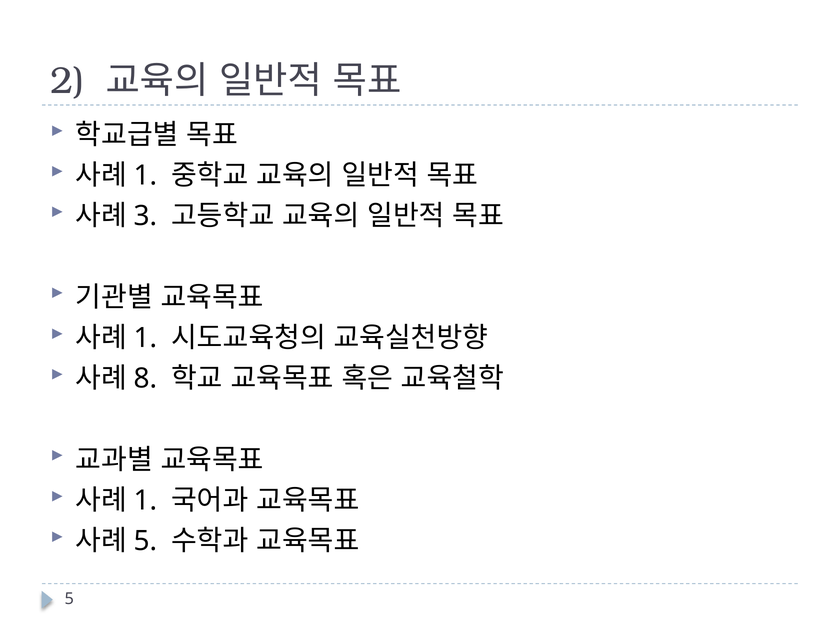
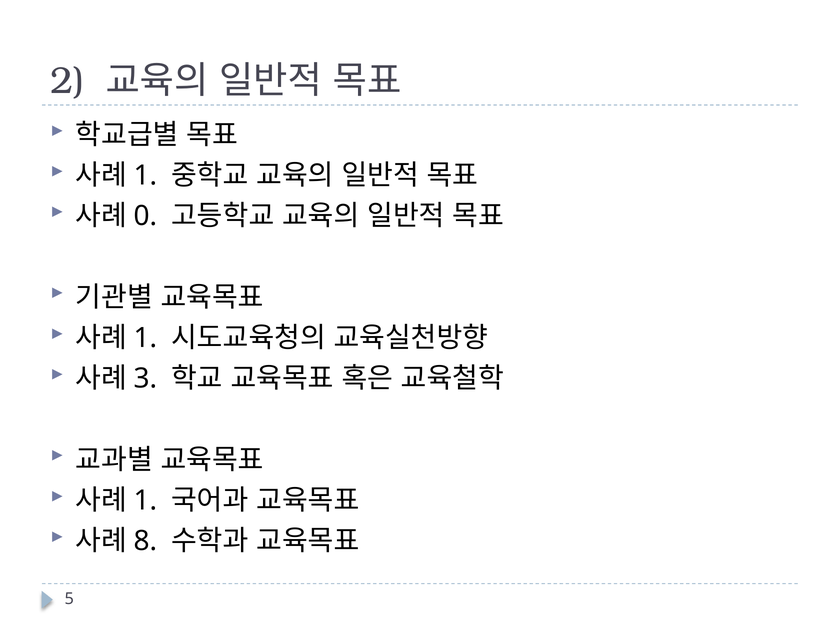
3: 3 -> 0
8: 8 -> 3
5 at (145, 541): 5 -> 8
